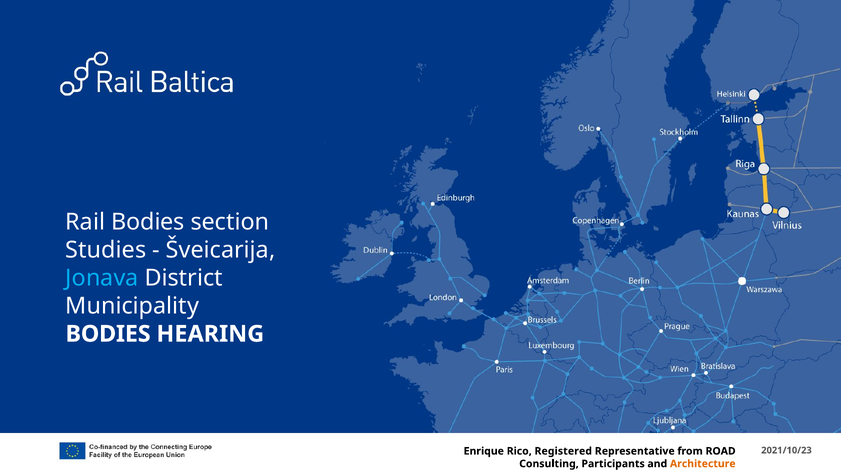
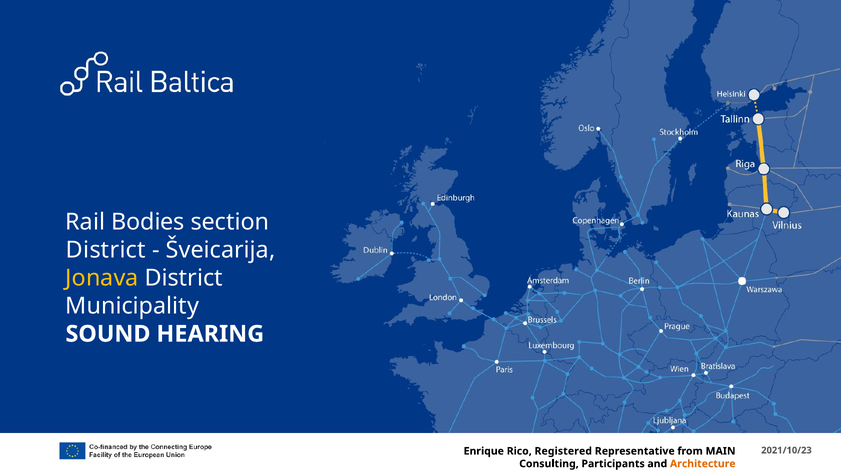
Studies at (106, 250): Studies -> District
Jonava colour: light blue -> yellow
BODIES at (108, 334): BODIES -> SOUND
ROAD: ROAD -> MAIN
